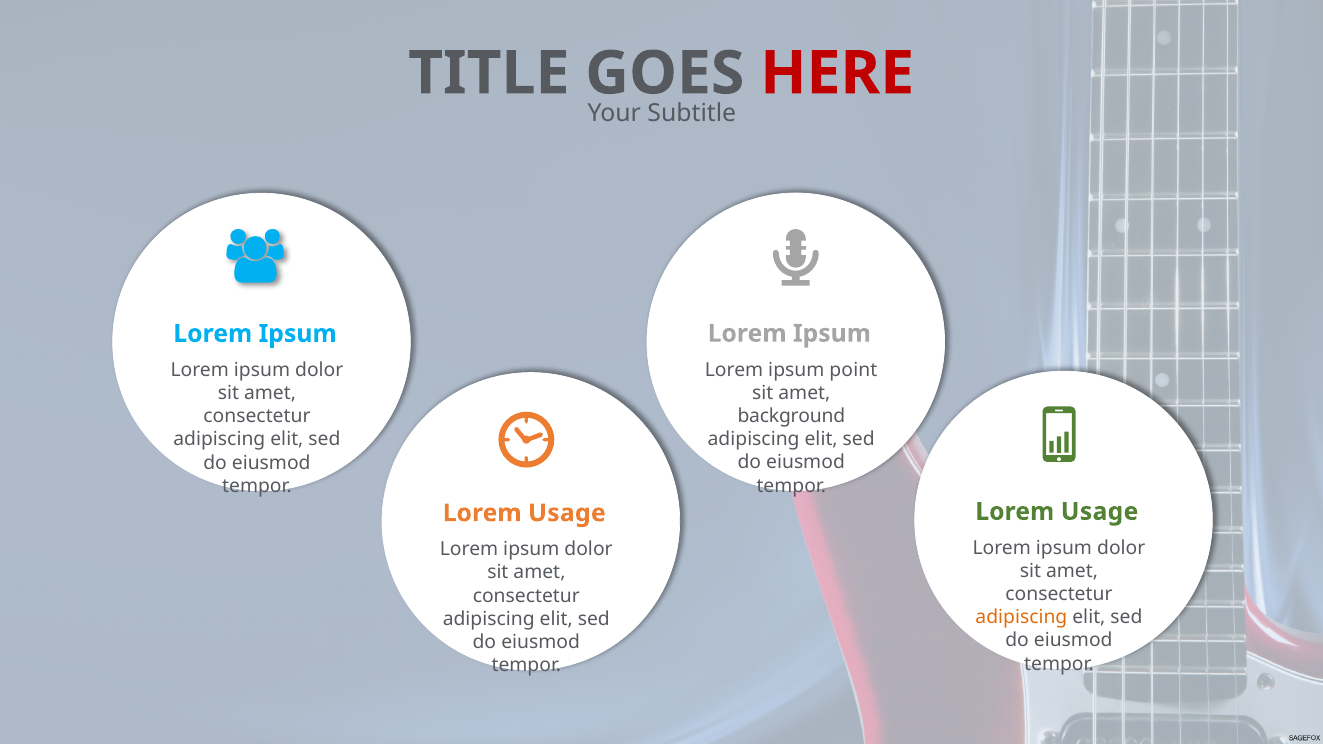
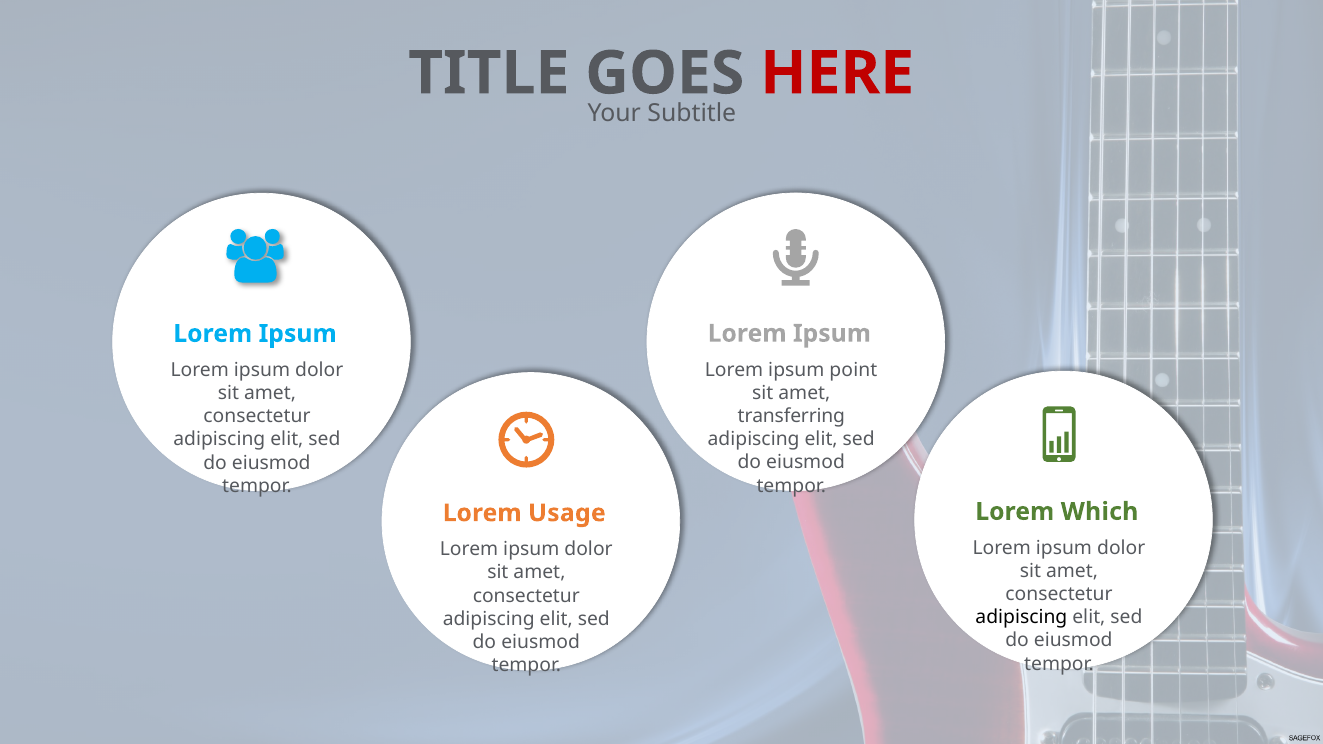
background: background -> transferring
Usage at (1100, 512): Usage -> Which
adipiscing at (1021, 618) colour: orange -> black
